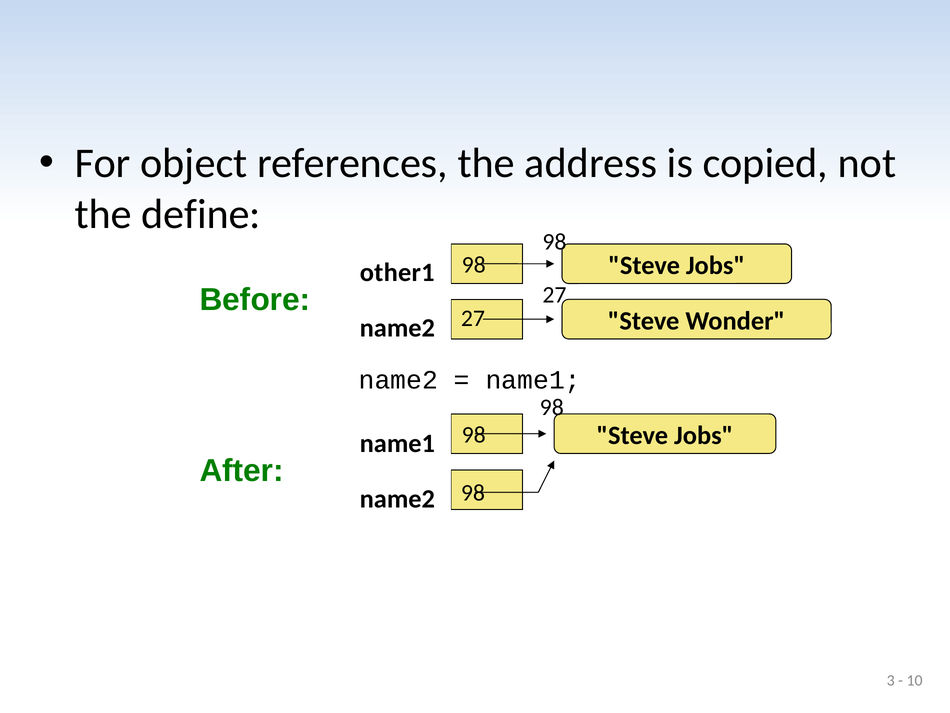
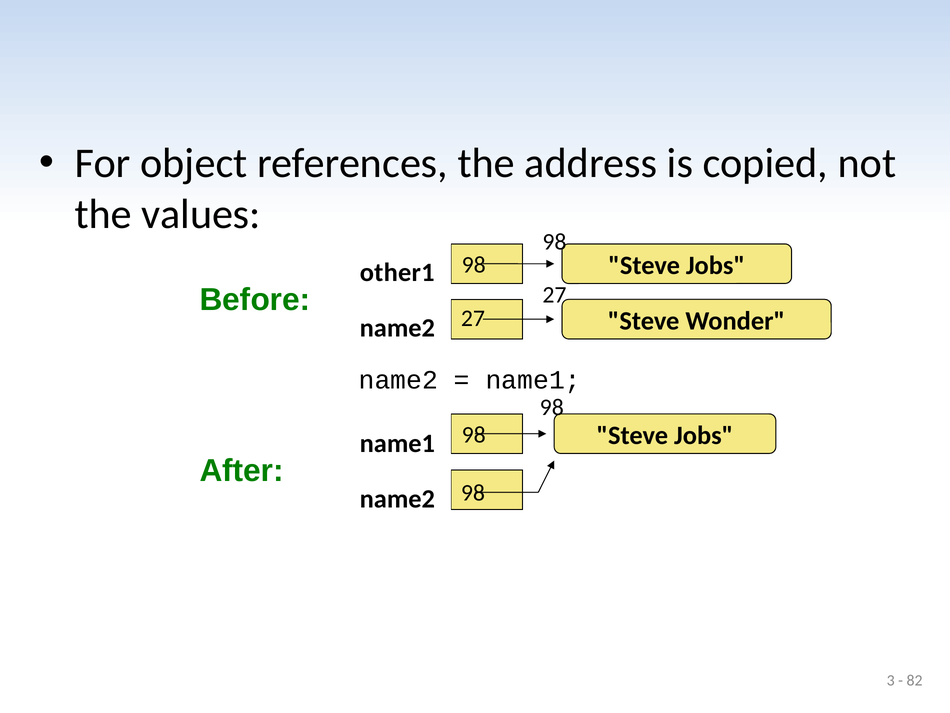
define: define -> values
10: 10 -> 82
